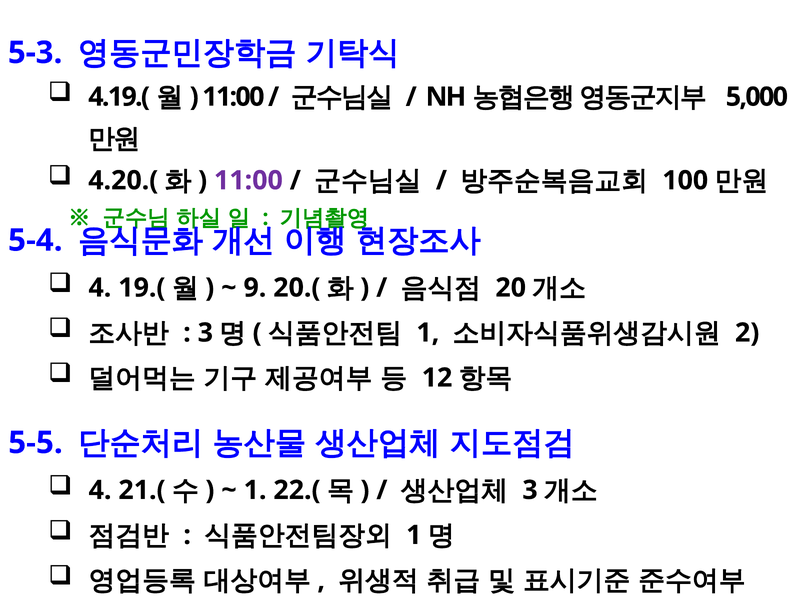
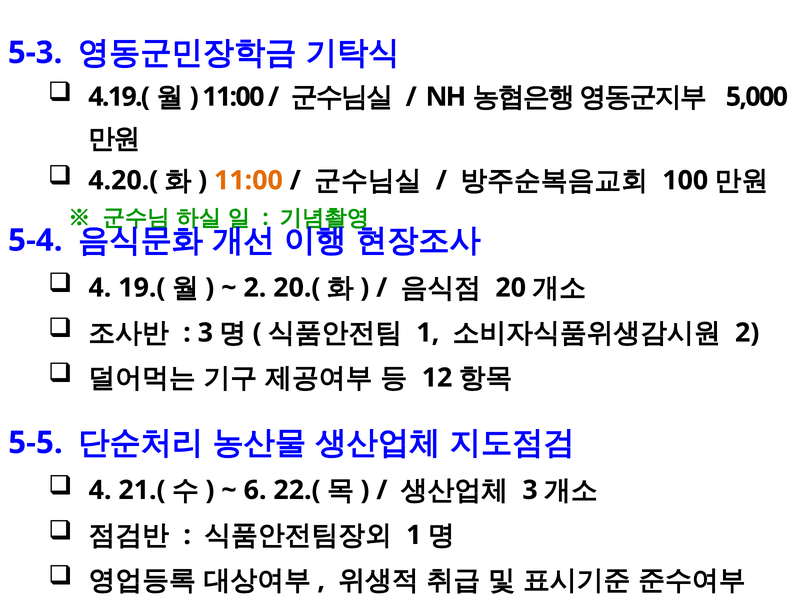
11:00 at (248, 180) colour: purple -> orange
9 at (255, 288): 9 -> 2
1 at (255, 490): 1 -> 6
